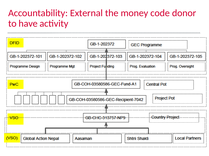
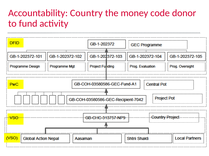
External: External -> Country
have: have -> fund
